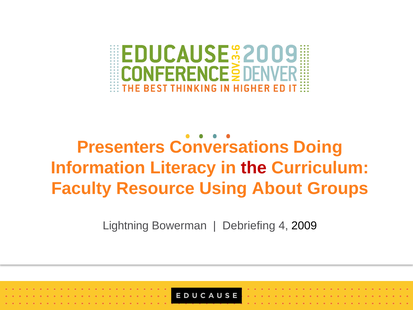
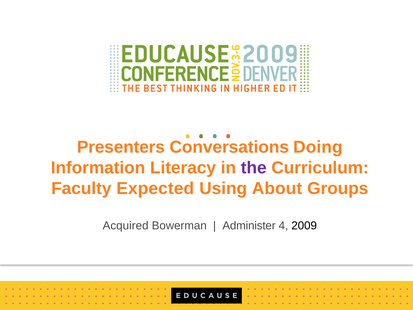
the colour: red -> purple
Resource: Resource -> Expected
Lightning: Lightning -> Acquired
Debriefing: Debriefing -> Administer
